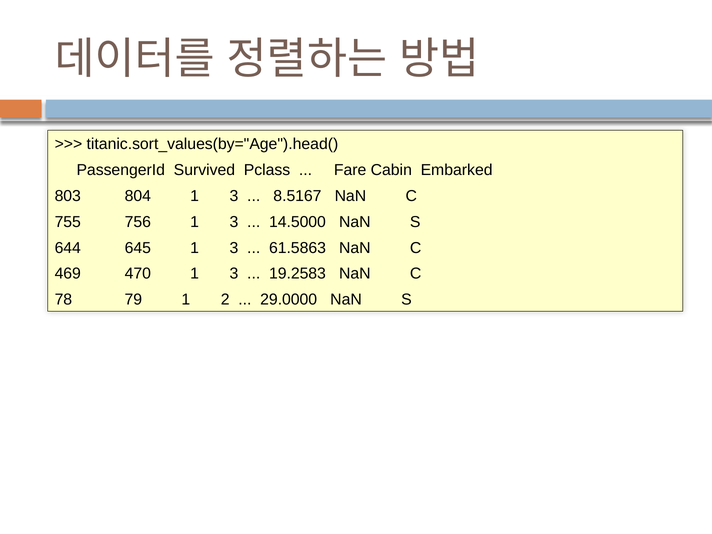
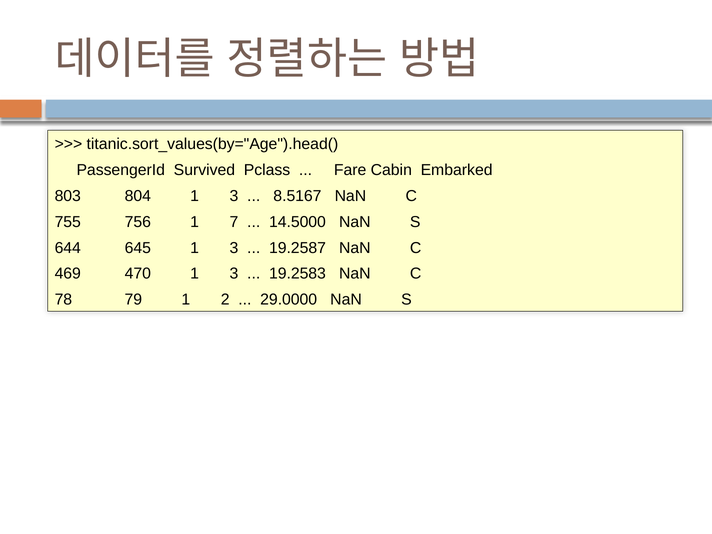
756 1 3: 3 -> 7
61.5863: 61.5863 -> 19.2587
